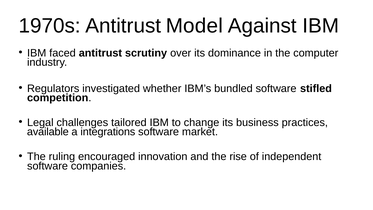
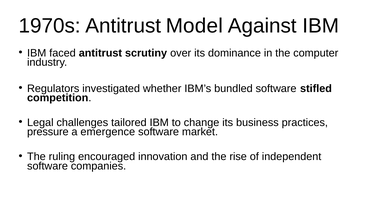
available: available -> pressure
integrations: integrations -> emergence
